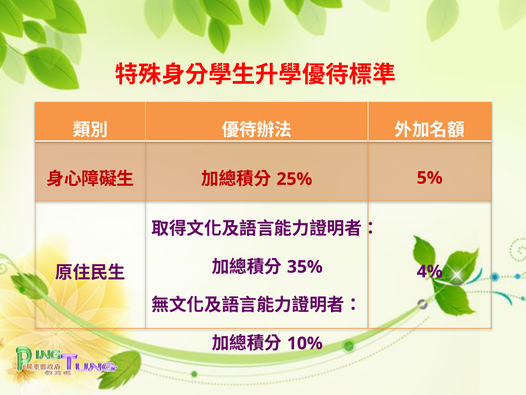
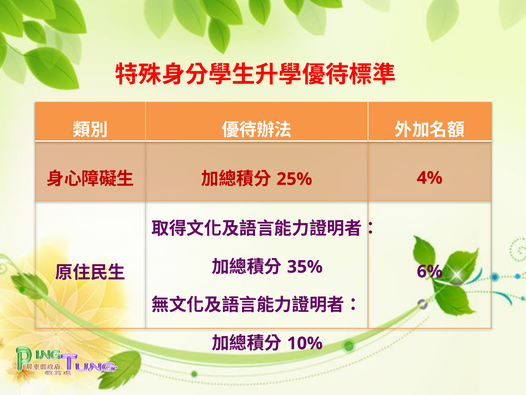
5%: 5% -> 4%
4%: 4% -> 6%
